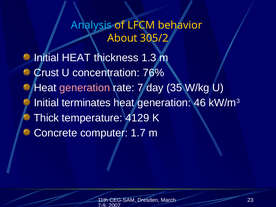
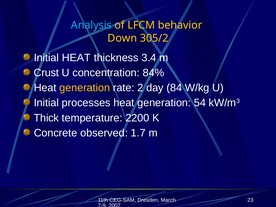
About: About -> Down
1.3: 1.3 -> 3.4
76%: 76% -> 84%
generation at (85, 88) colour: pink -> yellow
7: 7 -> 2
35: 35 -> 84
terminates: terminates -> processes
46: 46 -> 54
4129: 4129 -> 2200
computer: computer -> observed
